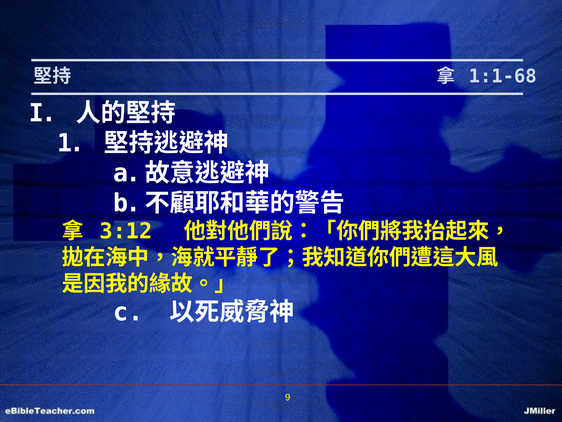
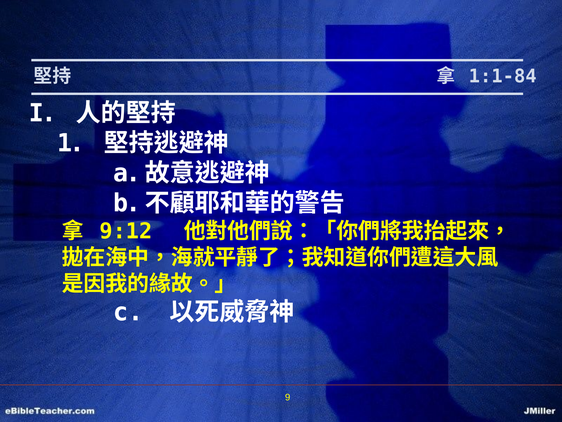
1:1-68: 1:1-68 -> 1:1-84
3:12: 3:12 -> 9:12
